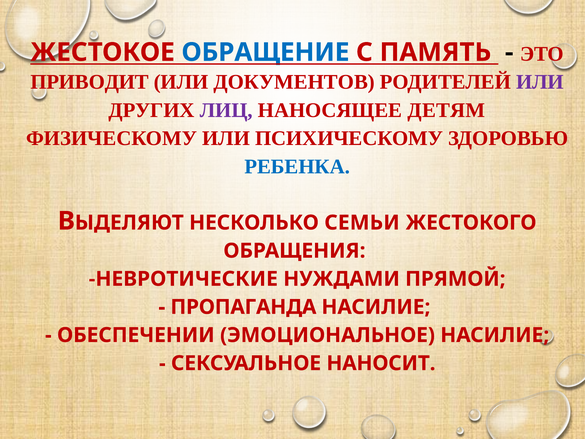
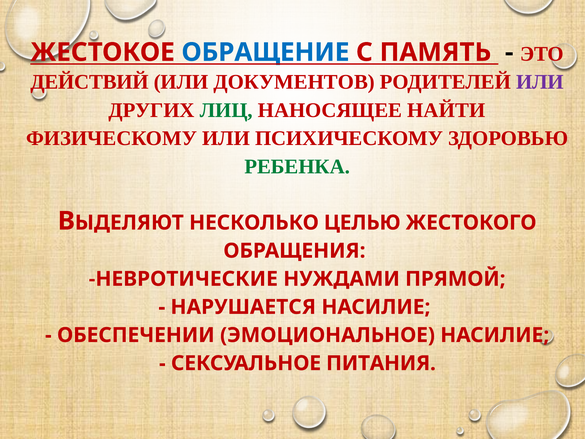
ПРИВОДИТ: ПРИВОДИТ -> ДЕЙСТВИЙ
ЛИЦ colour: purple -> green
ДЕТЯМ: ДЕТЯМ -> НАЙТИ
РЕБЕНКА colour: blue -> green
СЕМЬИ: СЕМЬИ -> ЦЕЛЬЮ
ПРОПАГАНДА: ПРОПАГАНДА -> НАРУШАЕТСЯ
НАНОСИТ: НАНОСИТ -> ПИТАНИЯ
